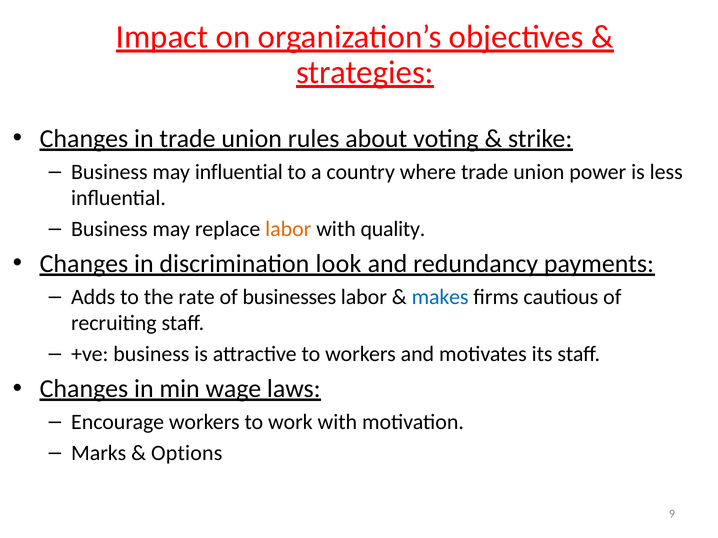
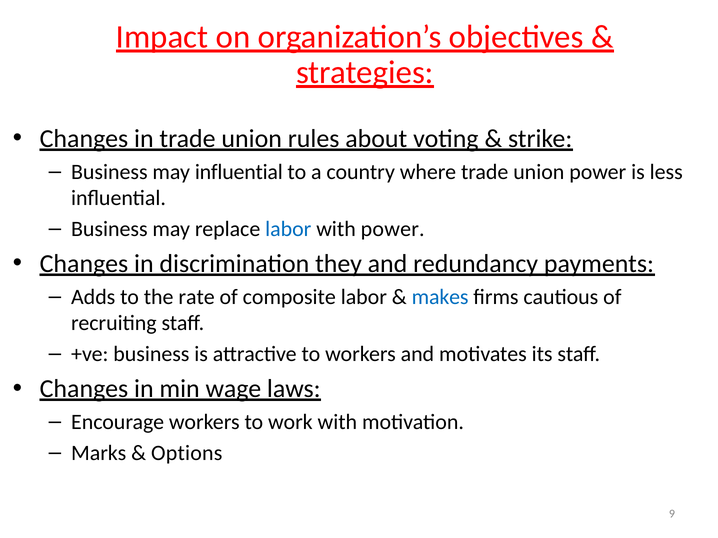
labor at (288, 229) colour: orange -> blue
with quality: quality -> power
look: look -> they
businesses: businesses -> composite
